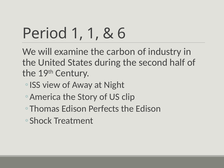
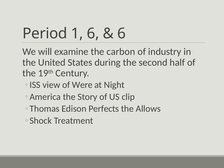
1 1: 1 -> 6
Away: Away -> Were
the Edison: Edison -> Allows
